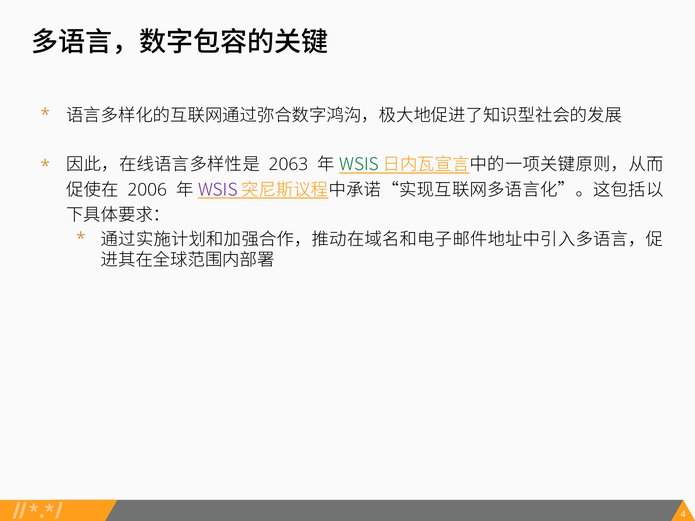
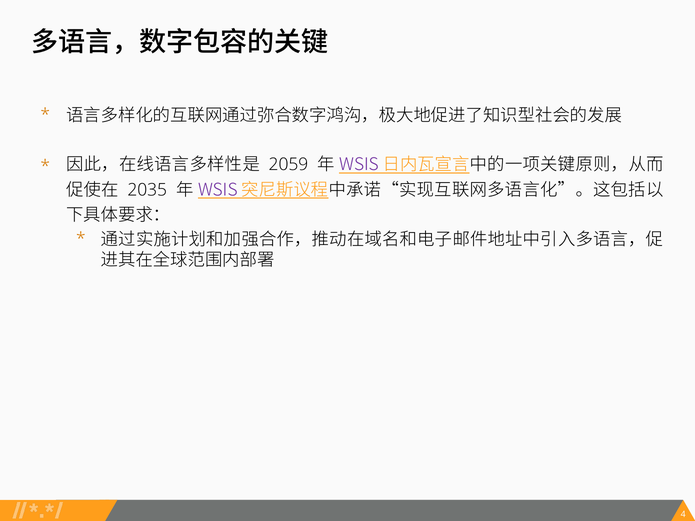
2063: 2063 -> 2059
WSIS at (359, 165) colour: green -> purple
2006: 2006 -> 2035
